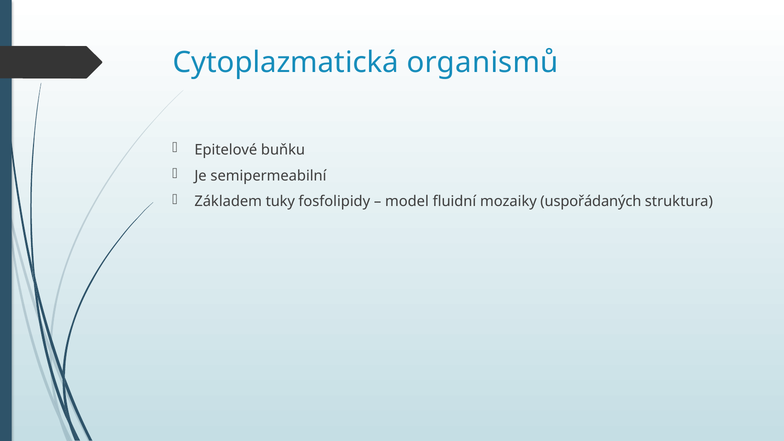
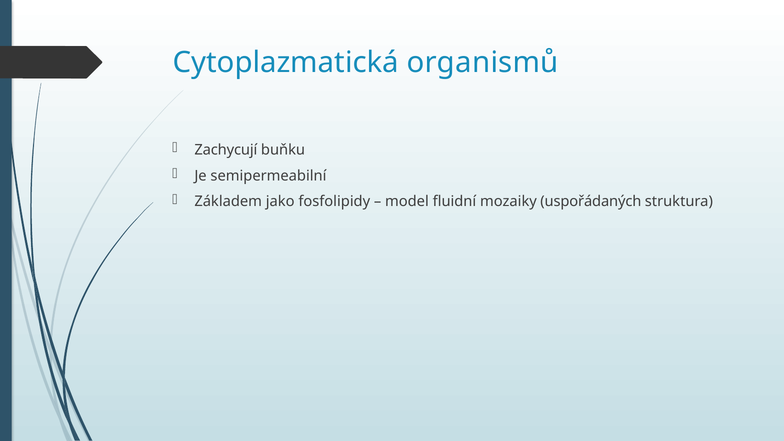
Epitelové: Epitelové -> Zachycují
tuky: tuky -> jako
